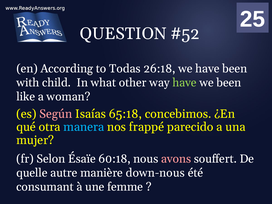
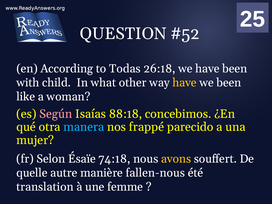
have at (185, 83) colour: light green -> yellow
65:18: 65:18 -> 88:18
60:18: 60:18 -> 74:18
avons colour: pink -> yellow
down-nous: down-nous -> fallen-nous
consumant: consumant -> translation
